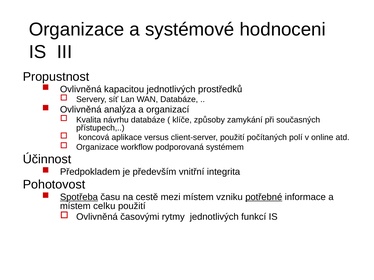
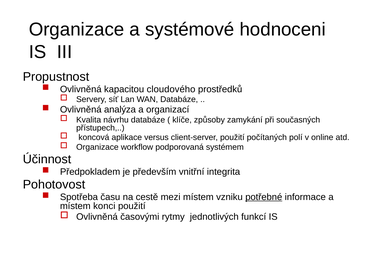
kapacitou jednotlivých: jednotlivých -> cloudového
Spotřeba underline: present -> none
celku: celku -> konci
